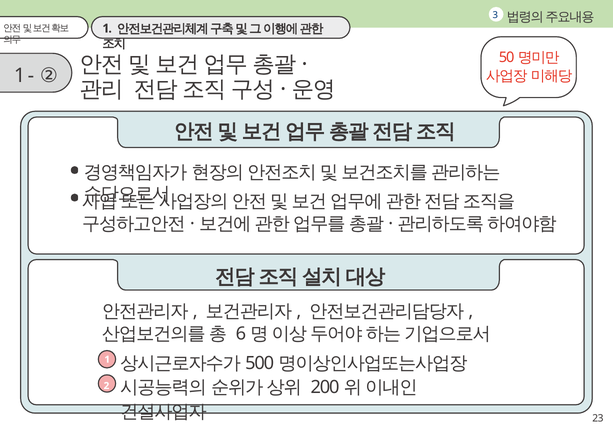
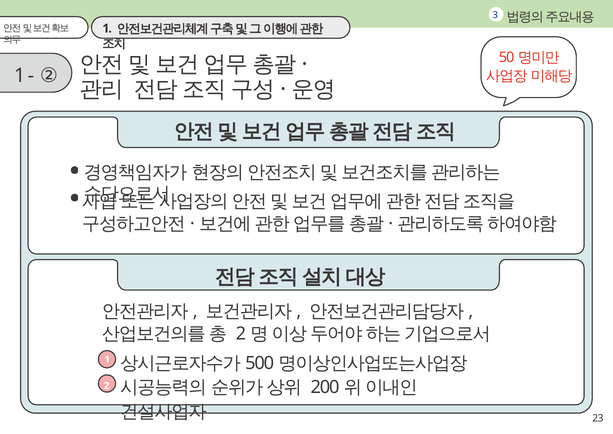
6 at (241, 333): 6 -> 2
